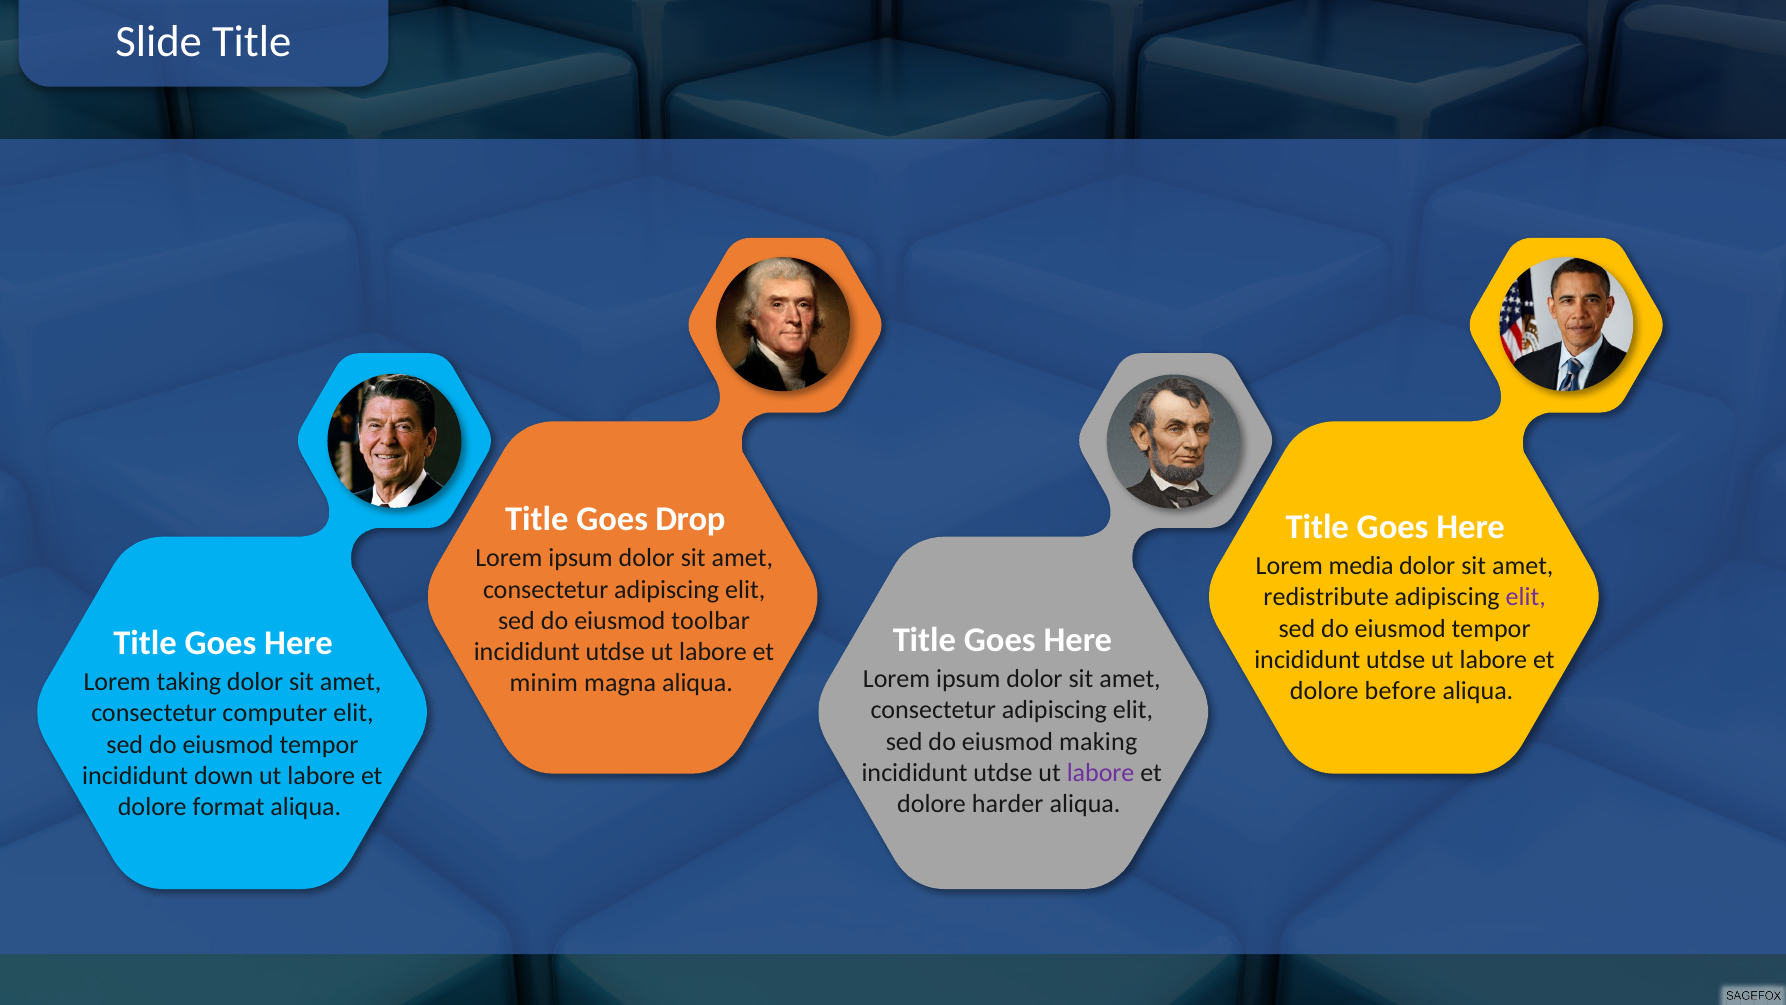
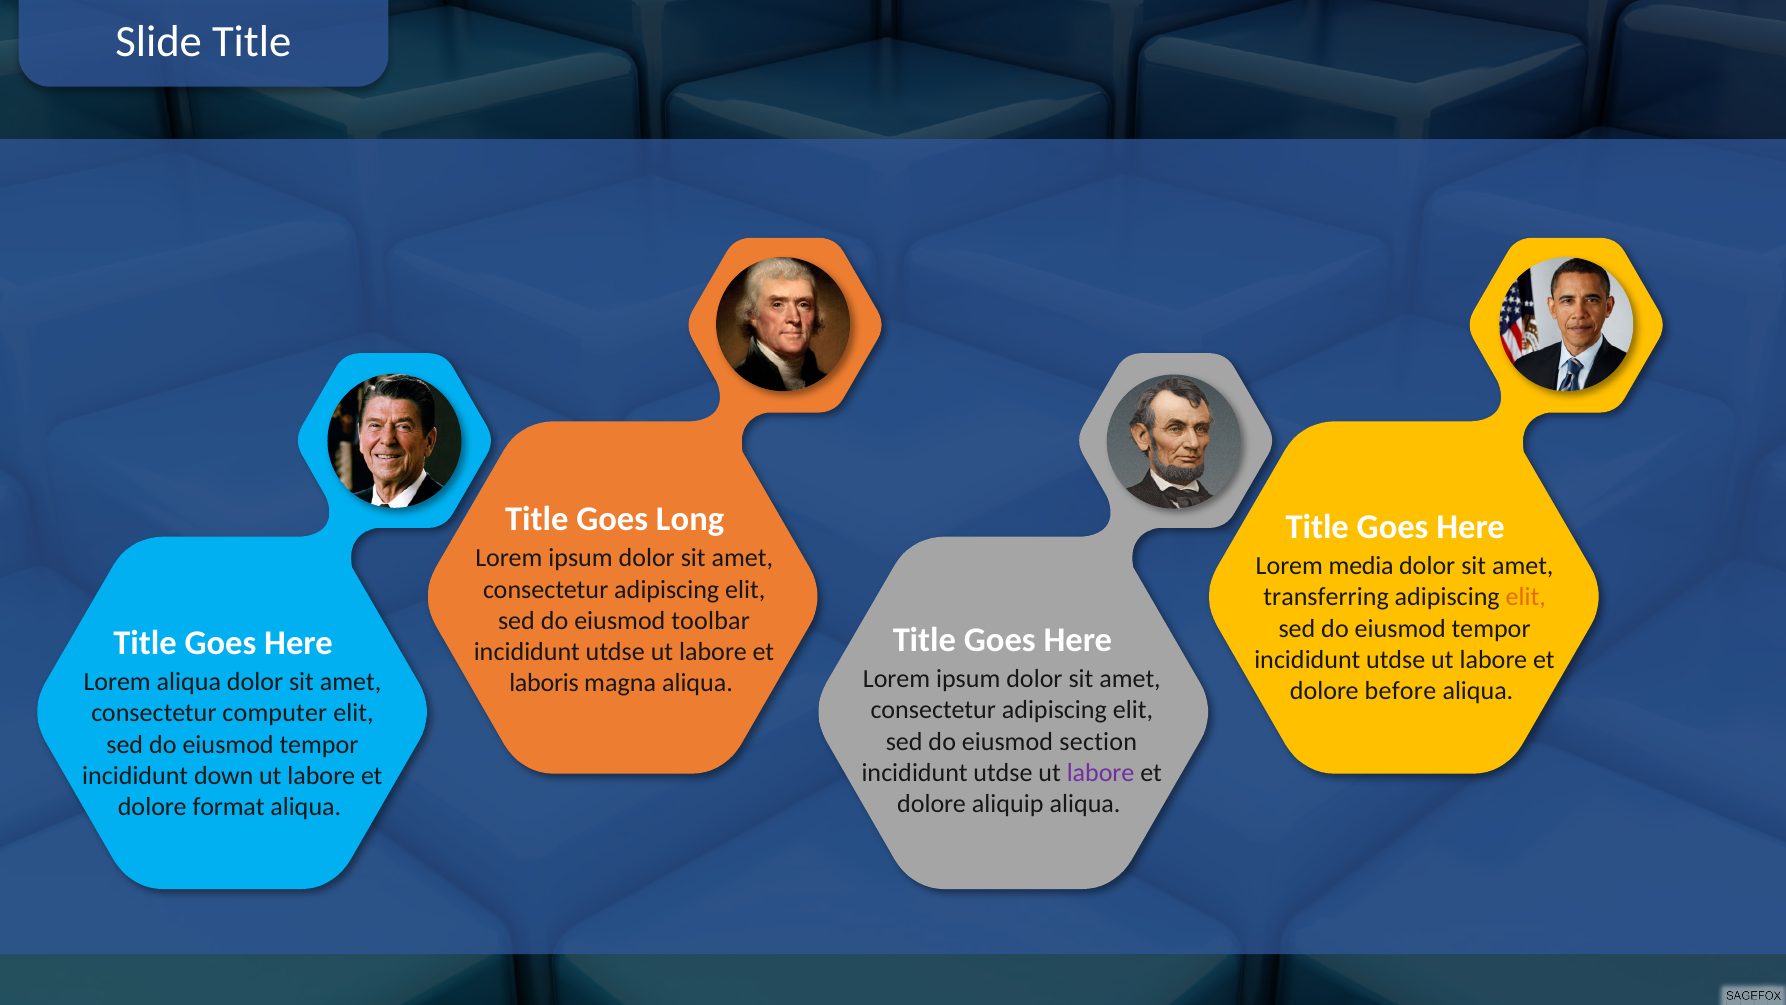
Drop: Drop -> Long
redistribute: redistribute -> transferring
elit at (1526, 597) colour: purple -> orange
Lorem taking: taking -> aliqua
minim: minim -> laboris
making: making -> section
harder: harder -> aliquip
